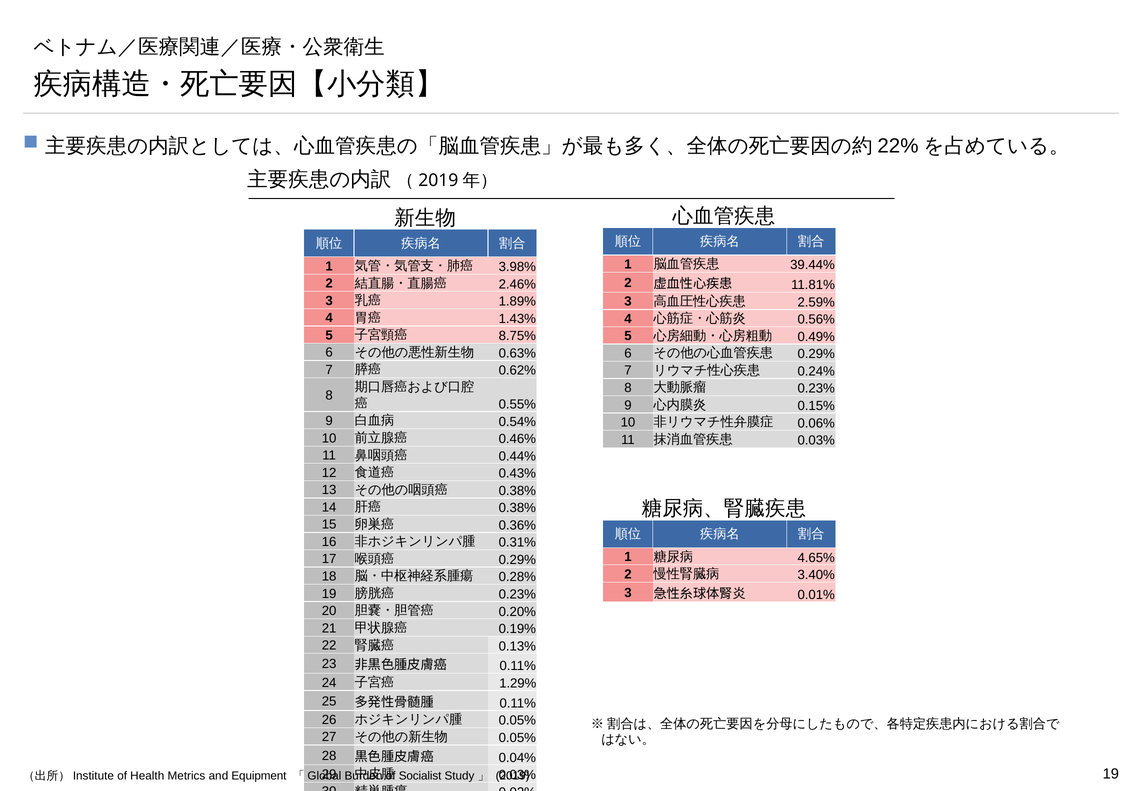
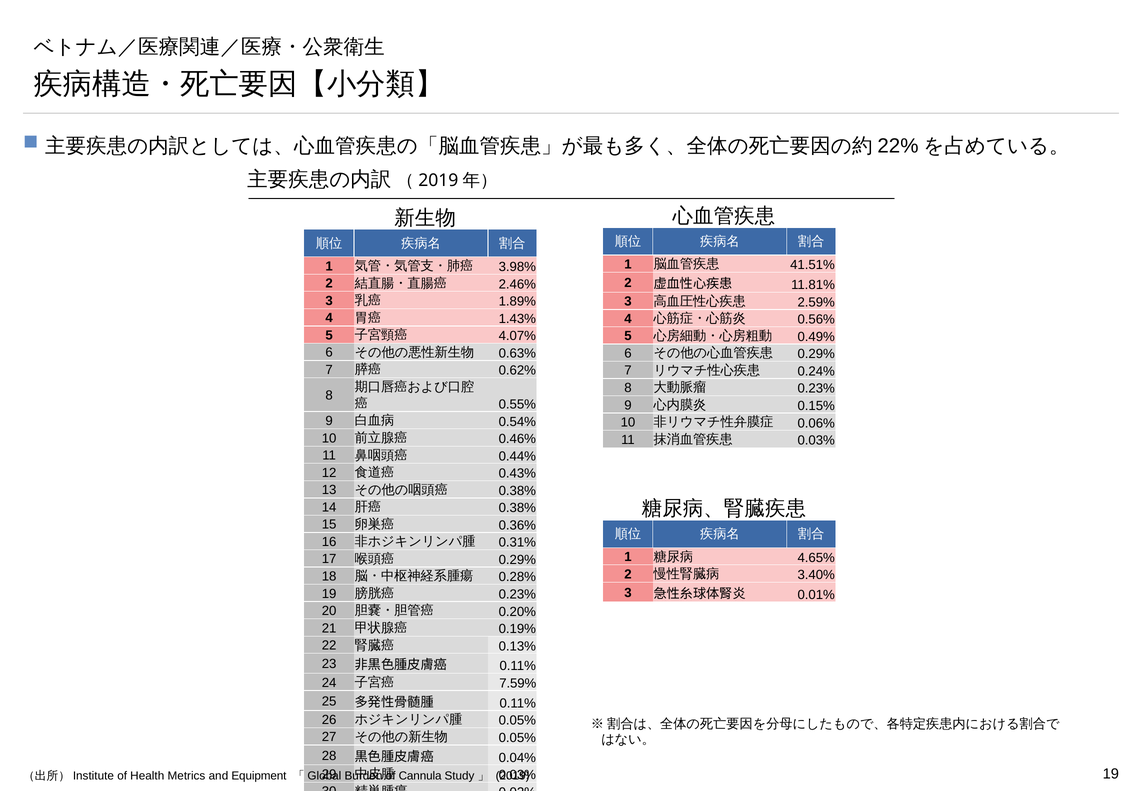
39.44%: 39.44% -> 41.51%
8.75%: 8.75% -> 4.07%
1.29%: 1.29% -> 7.59%
Socialist: Socialist -> Cannula
